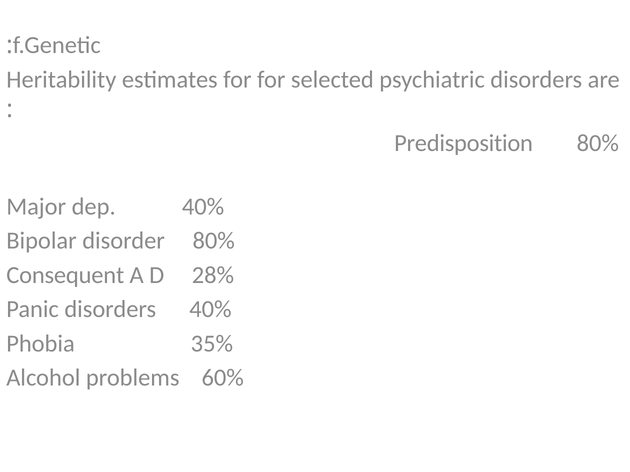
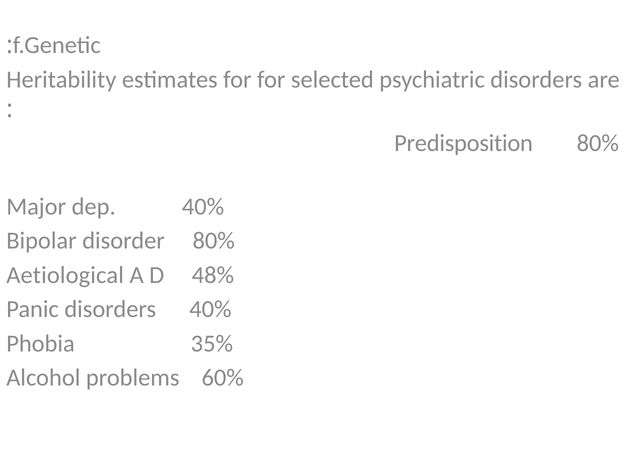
Consequent: Consequent -> Aetiological
28%: 28% -> 48%
